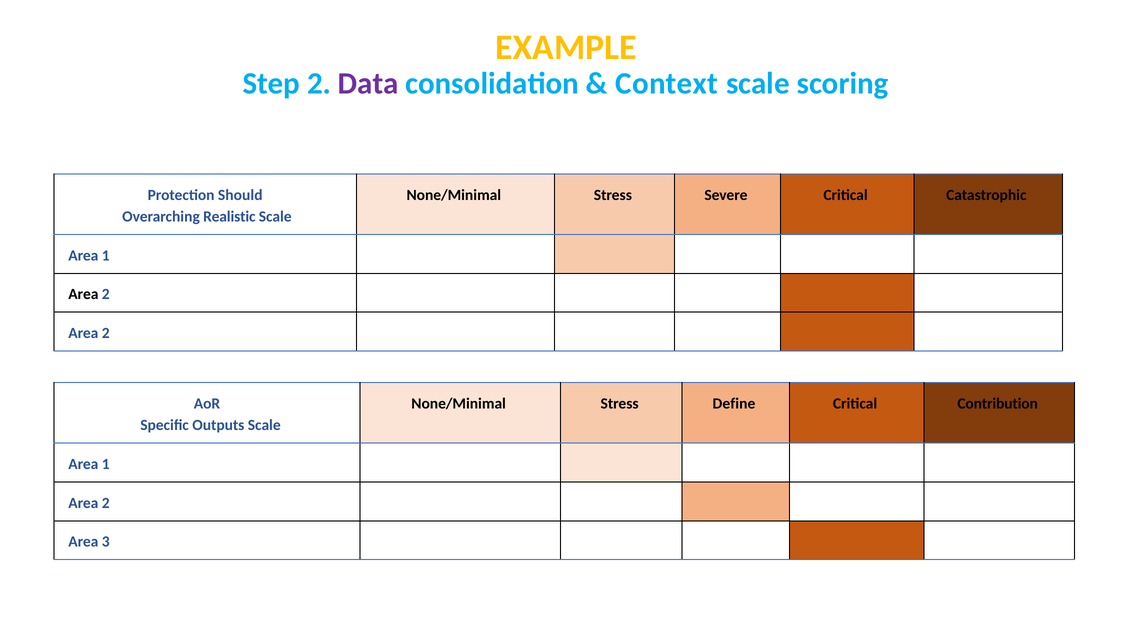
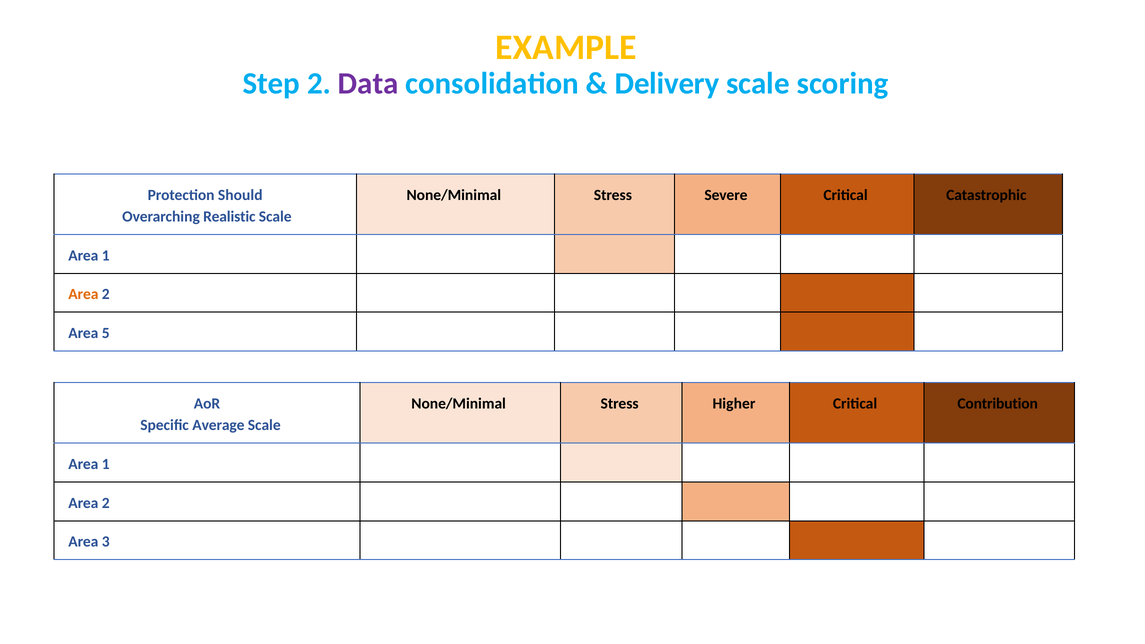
Context: Context -> Delivery
Area at (83, 294) colour: black -> orange
2 at (106, 333): 2 -> 5
Define: Define -> Higher
Outputs: Outputs -> Average
